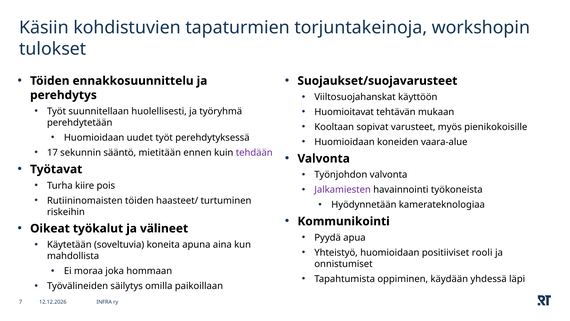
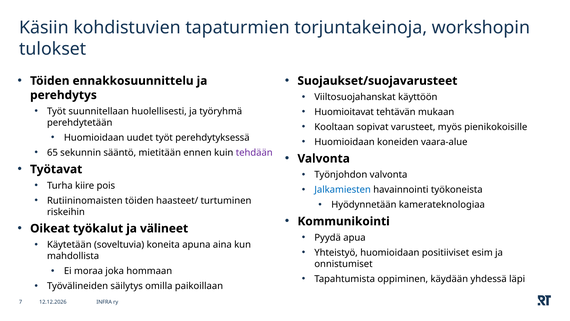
17: 17 -> 65
Jalkamiesten colour: purple -> blue
rooli: rooli -> esim
